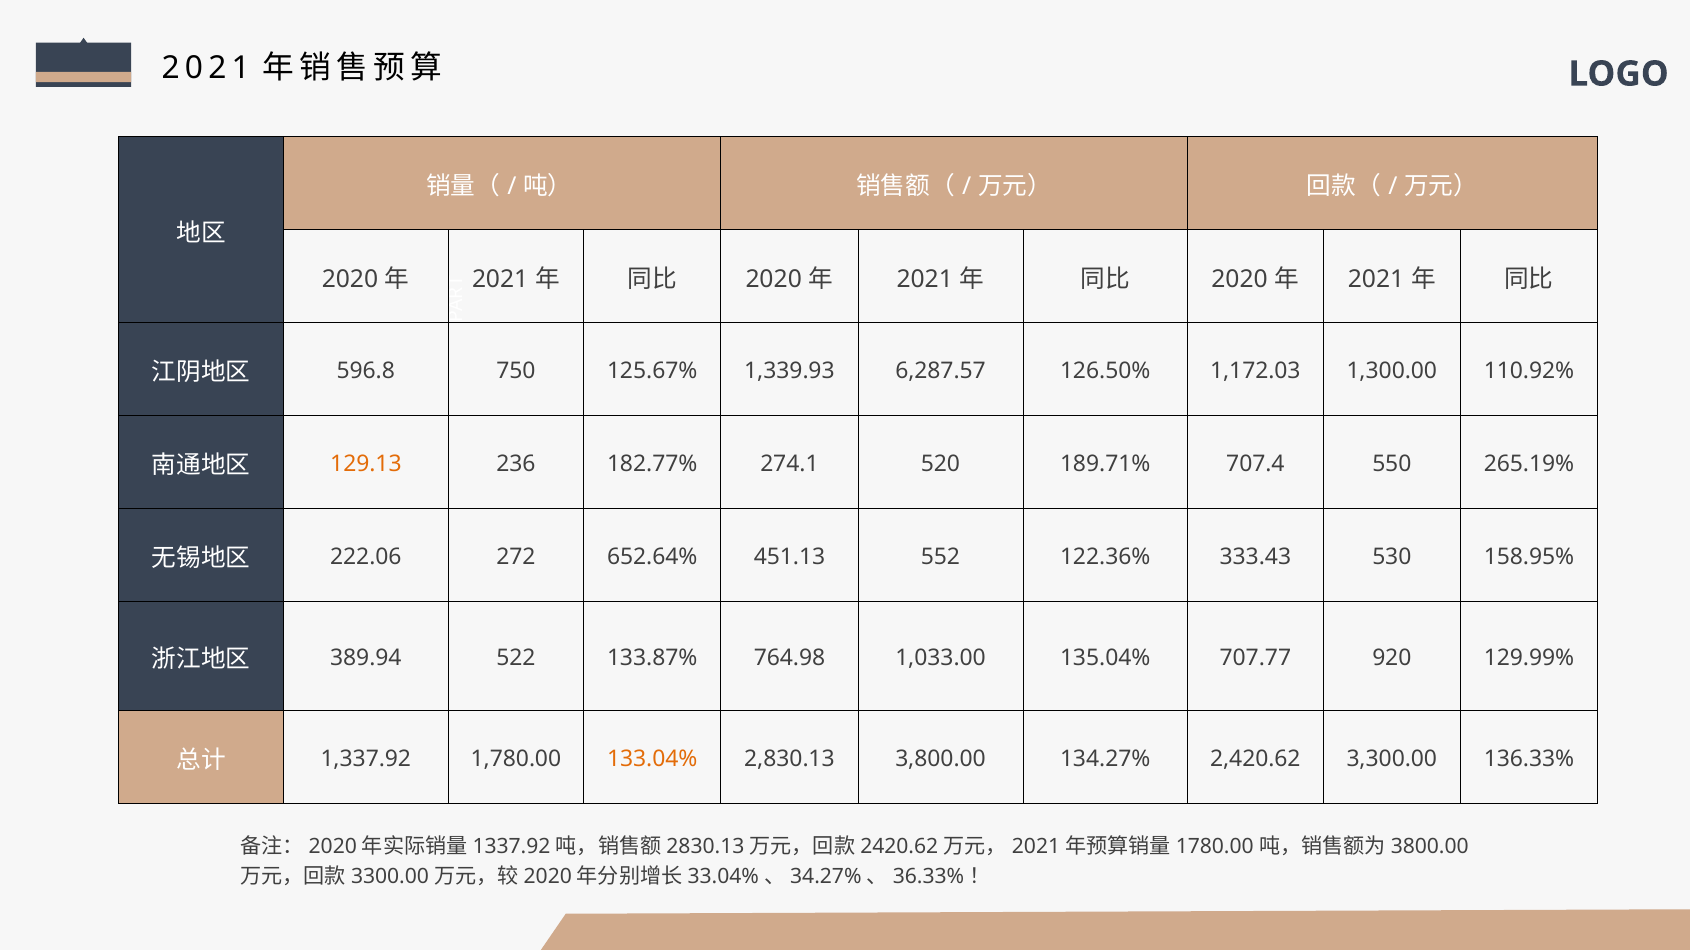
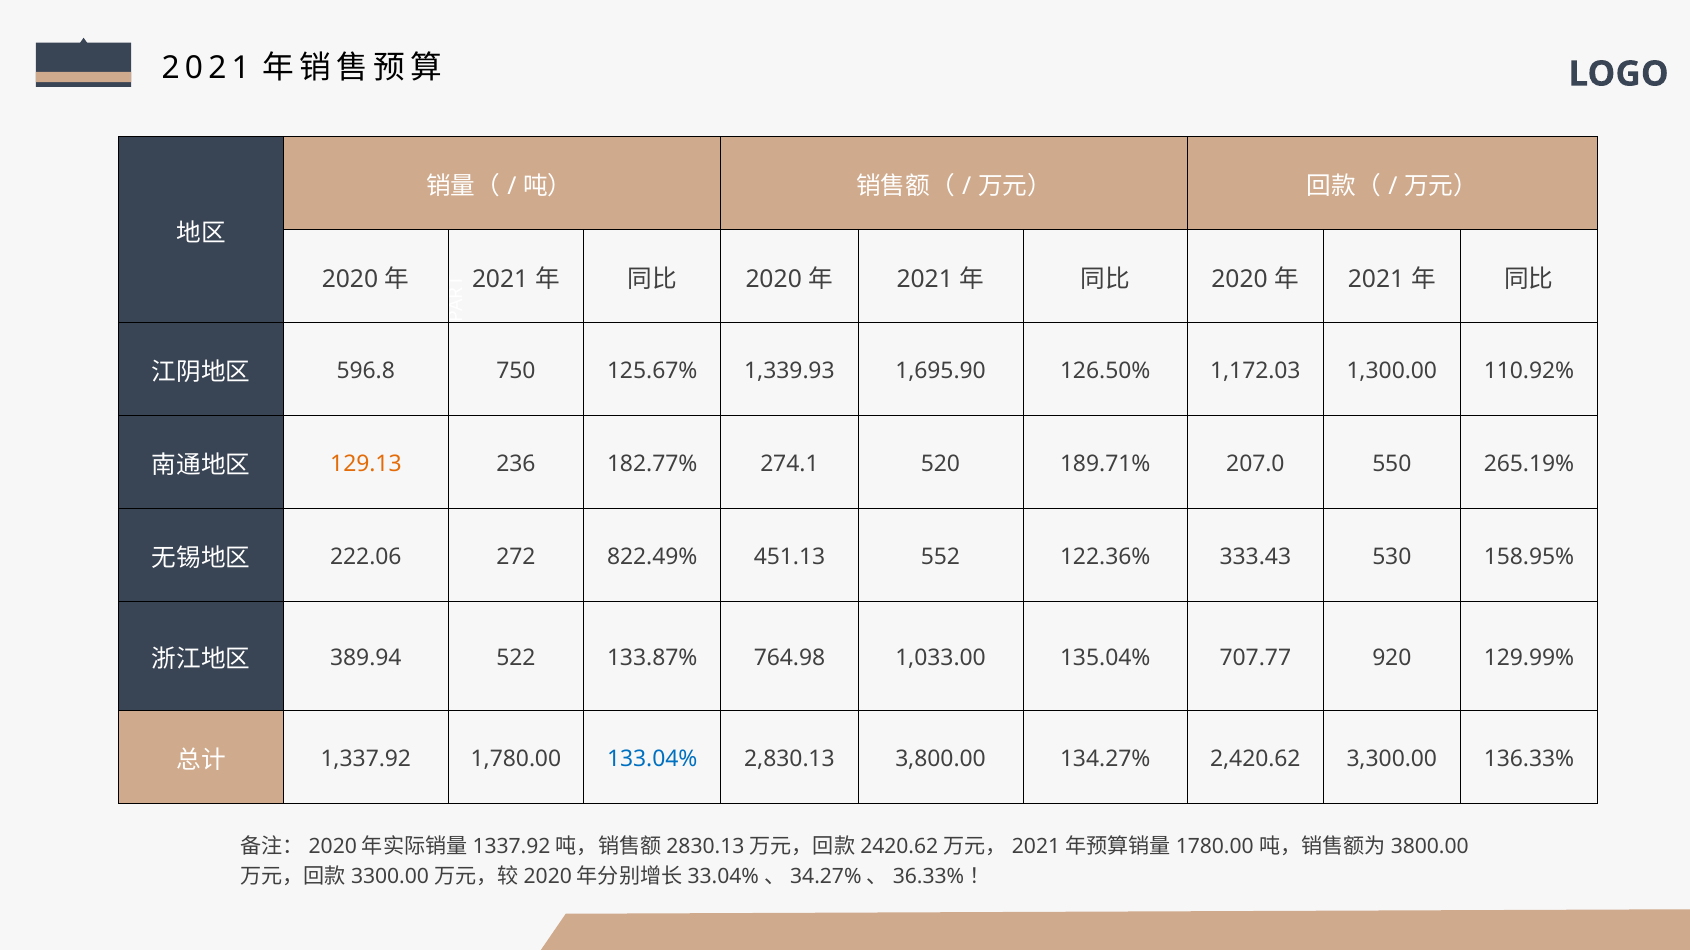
6,287.57: 6,287.57 -> 1,695.90
707.4: 707.4 -> 207.0
652.64%: 652.64% -> 822.49%
133.04% colour: orange -> blue
